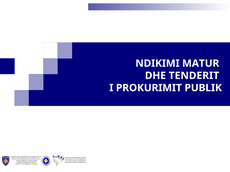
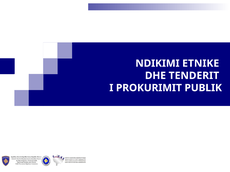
MATUR: MATUR -> ETNIKE
